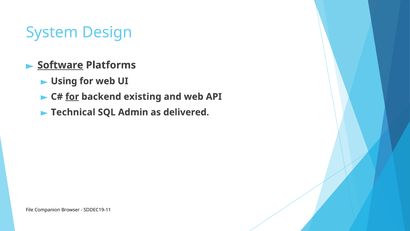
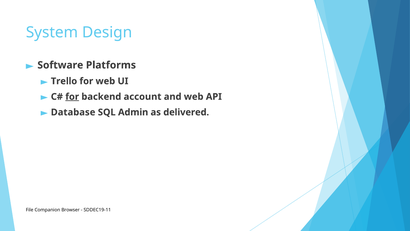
Software underline: present -> none
Using: Using -> Trello
existing: existing -> account
Technical: Technical -> Database
